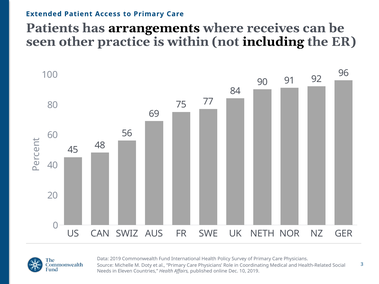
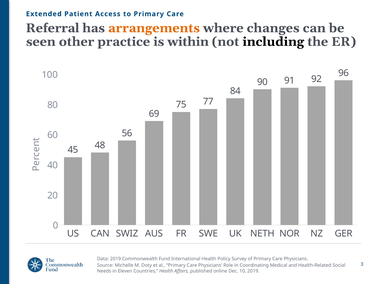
Patients: Patients -> Referral
arrangements colour: black -> orange
receives: receives -> changes
